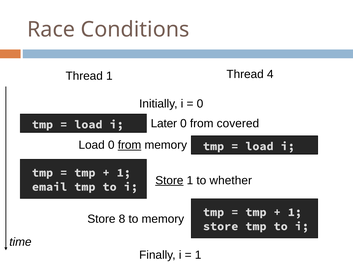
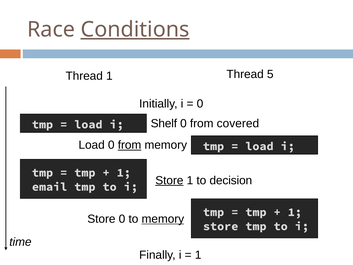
Conditions underline: none -> present
4: 4 -> 5
Later: Later -> Shelf
whether: whether -> decision
Store 8: 8 -> 0
memory at (163, 219) underline: none -> present
